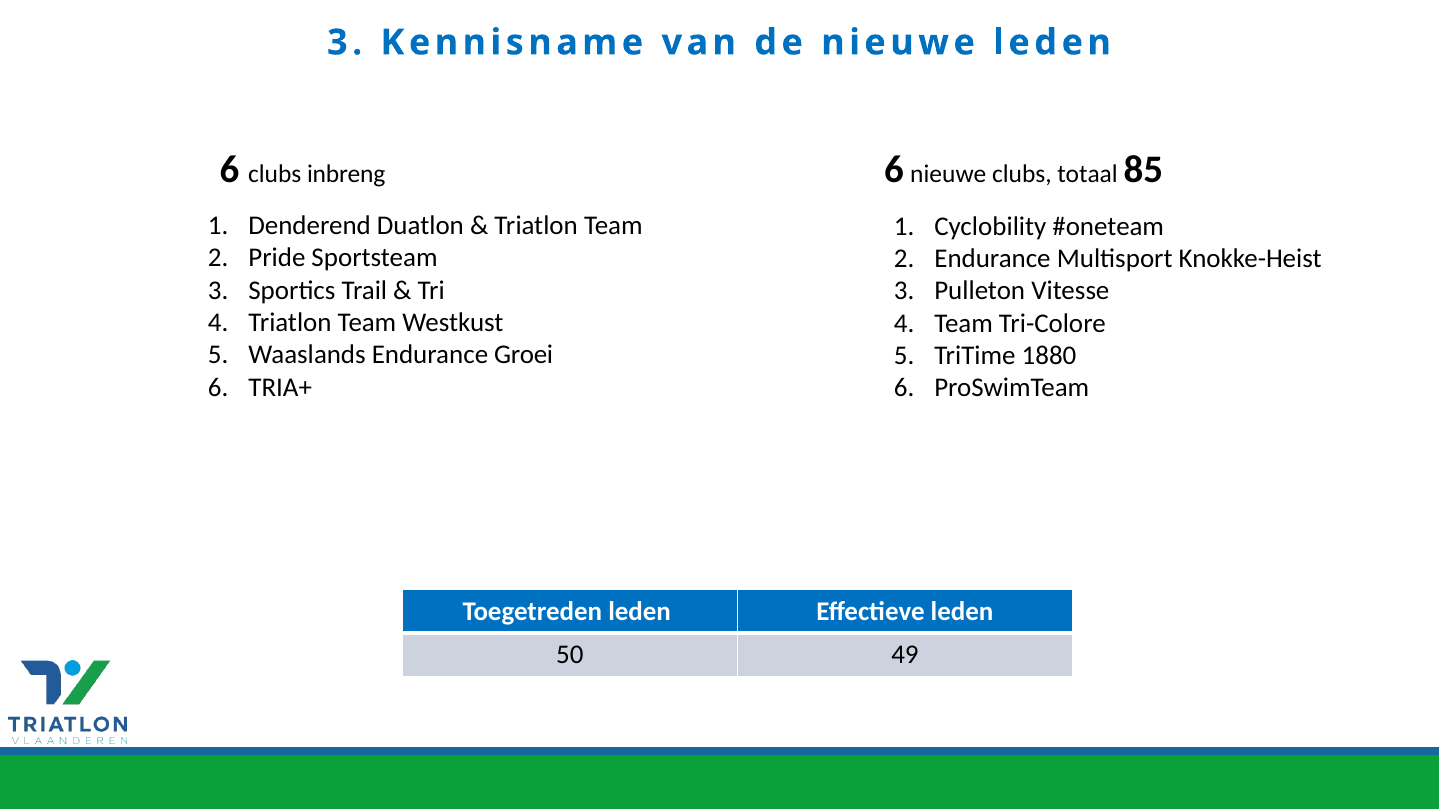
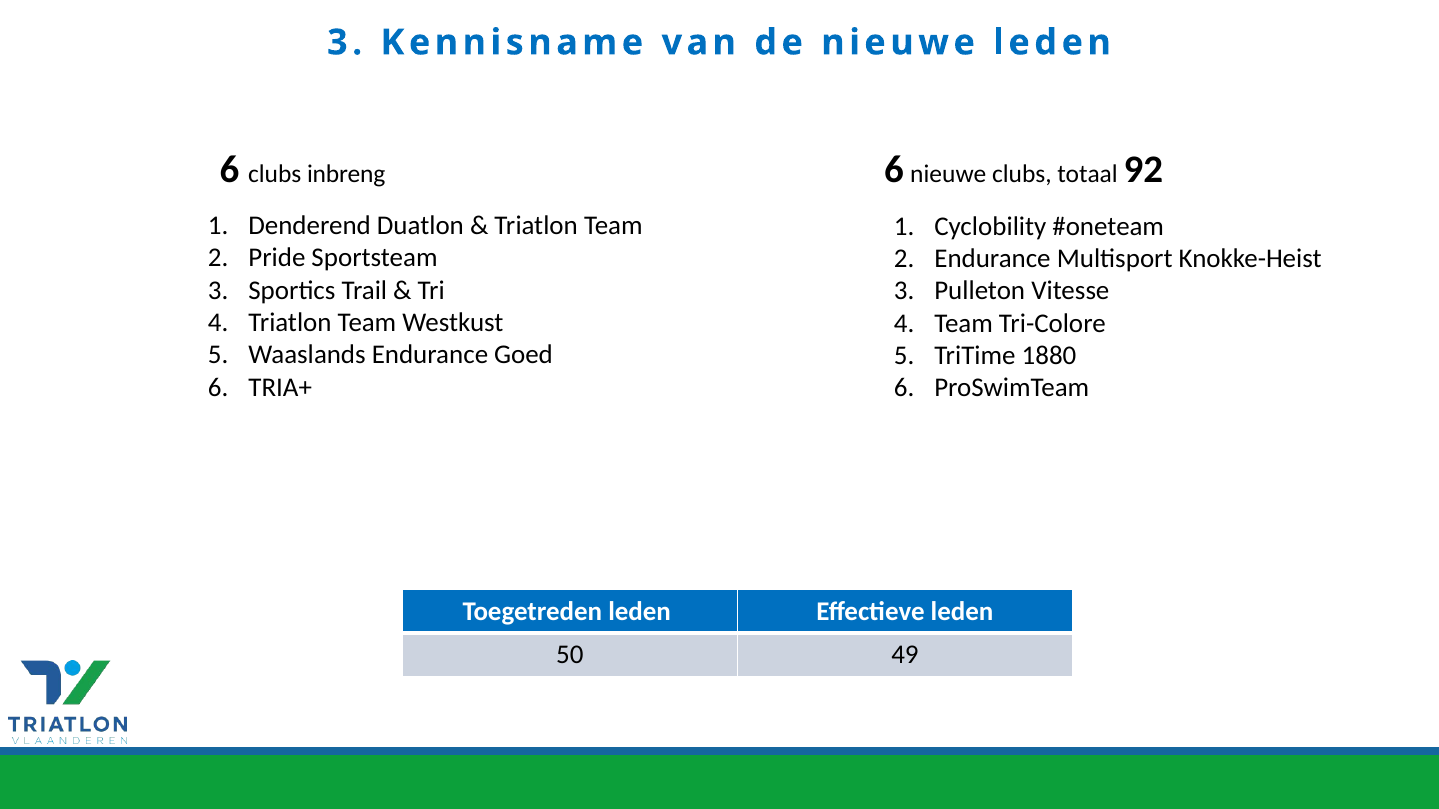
85: 85 -> 92
Groei: Groei -> Goed
